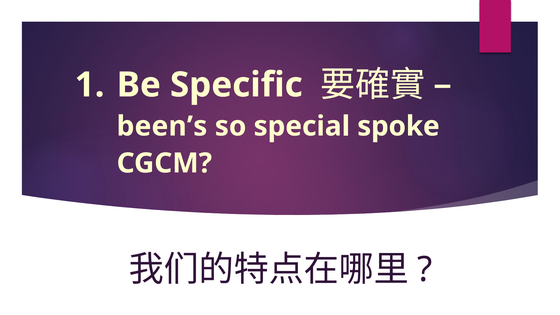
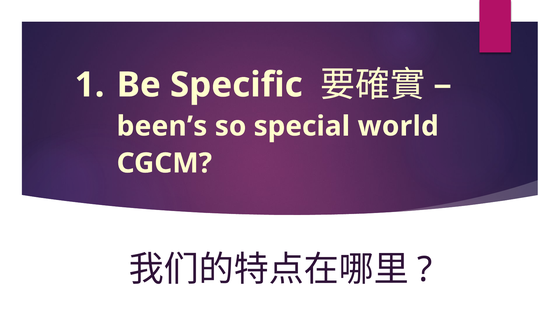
spoke: spoke -> world
